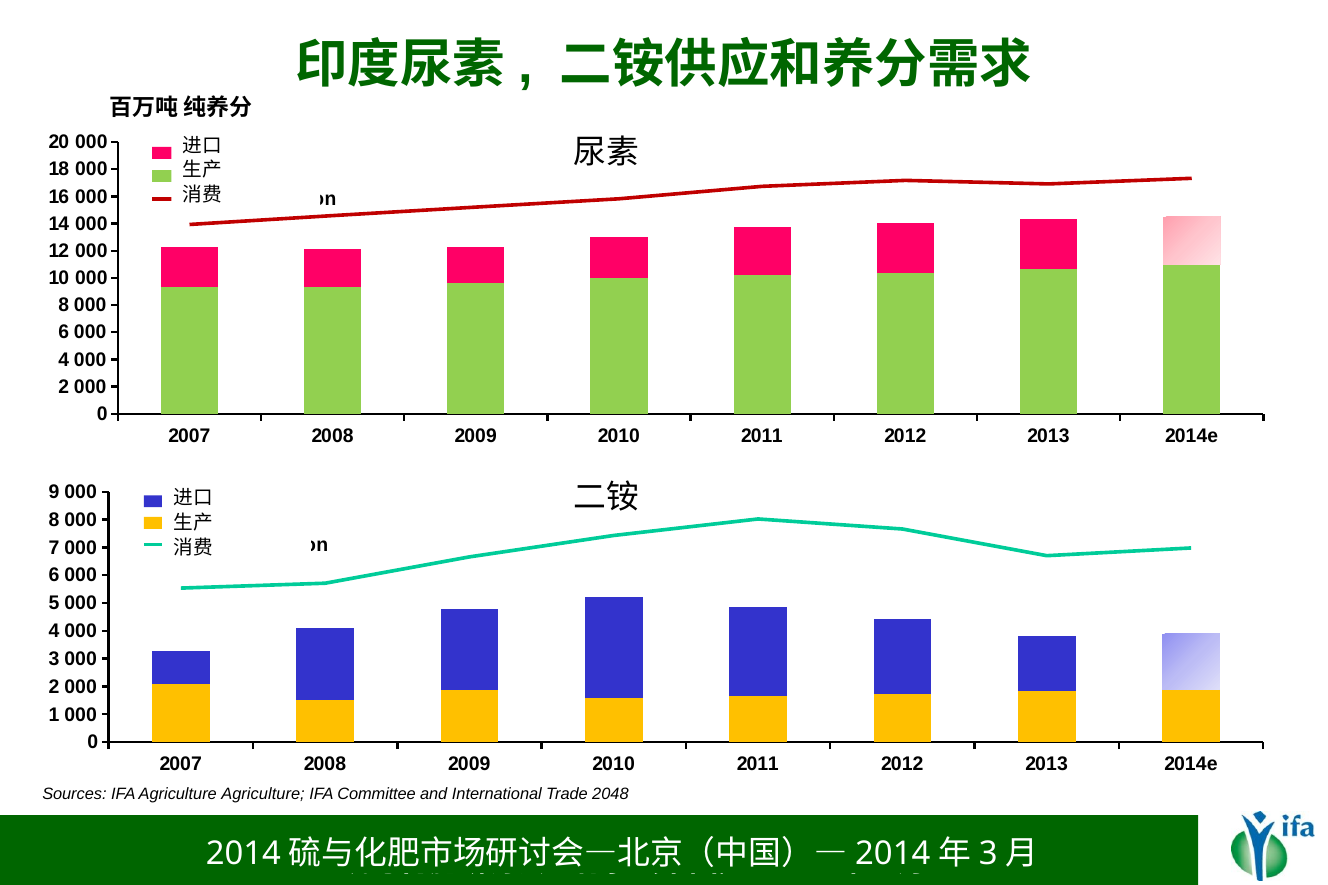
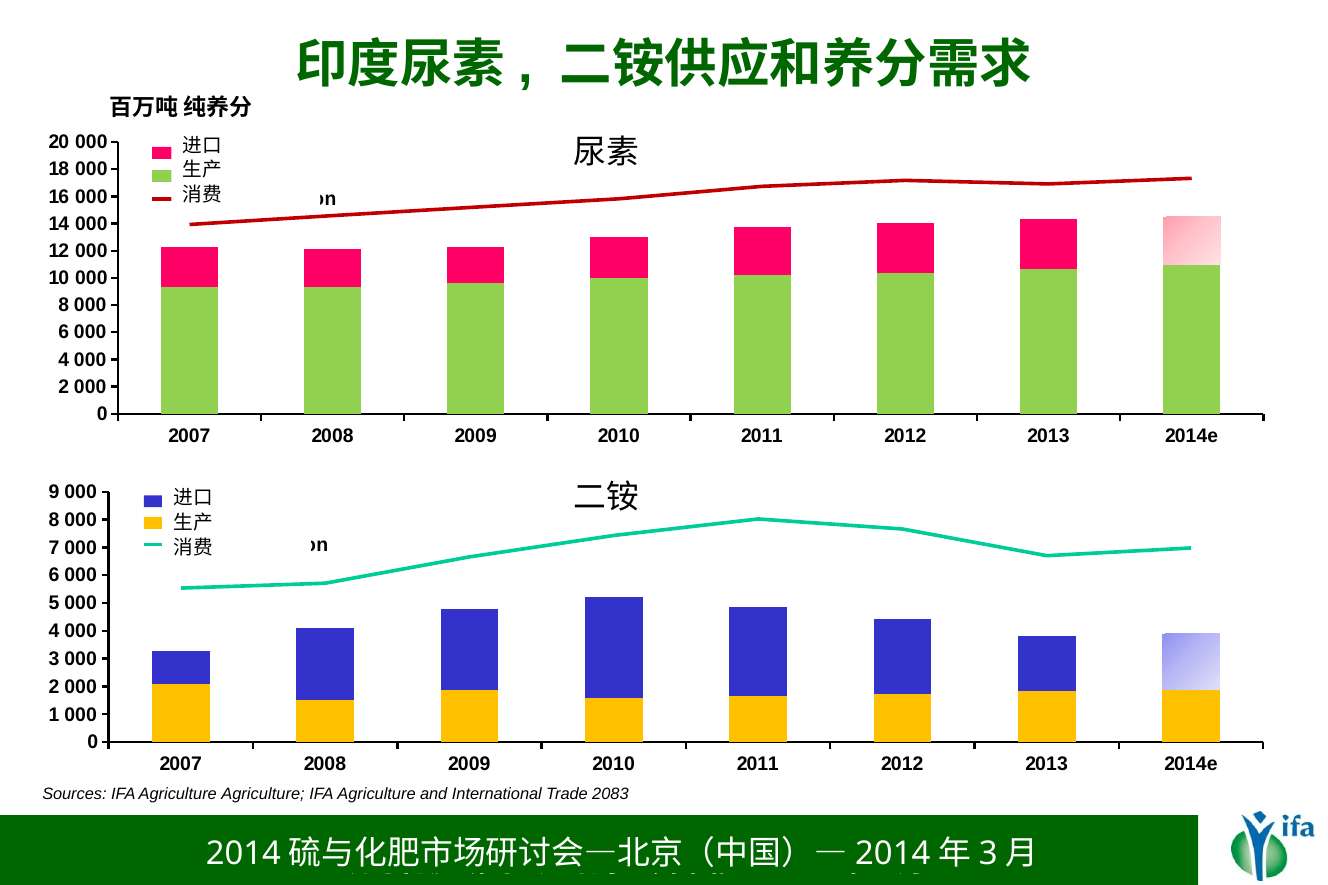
Committee at (377, 794): Committee -> Agriculture
2048: 2048 -> 2083
